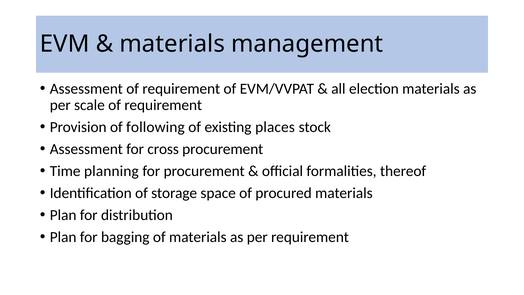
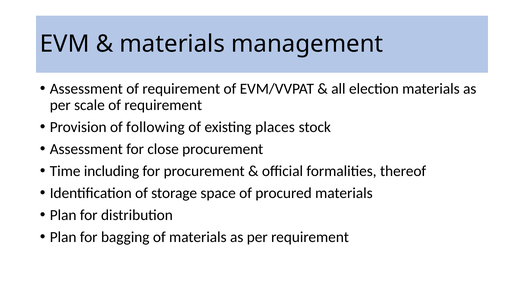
cross: cross -> close
planning: planning -> including
